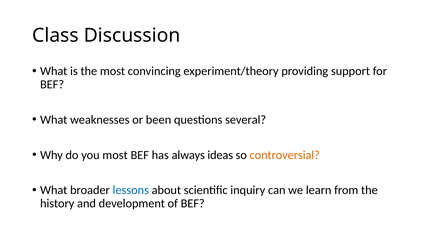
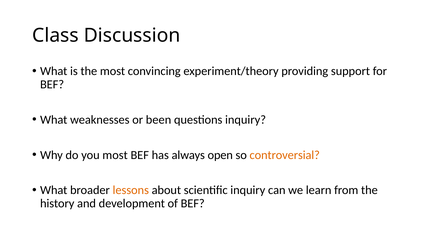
questions several: several -> inquiry
ideas: ideas -> open
lessons colour: blue -> orange
